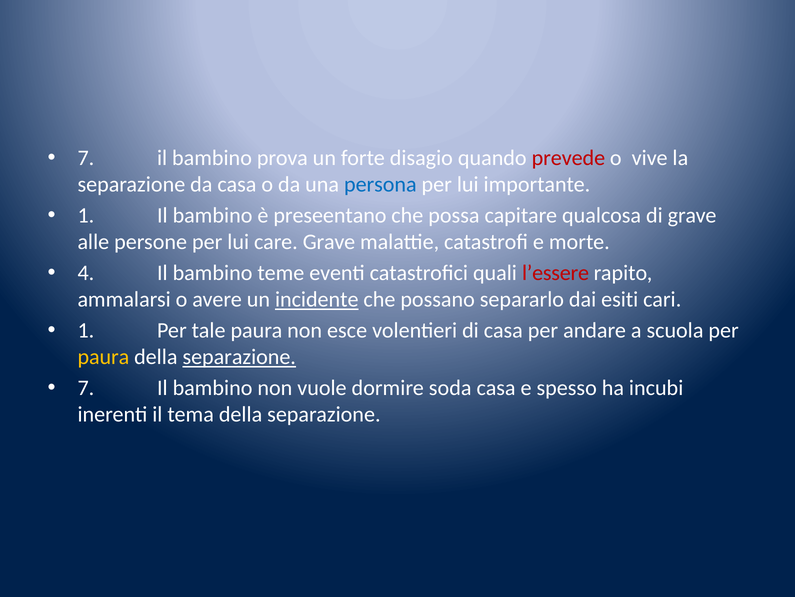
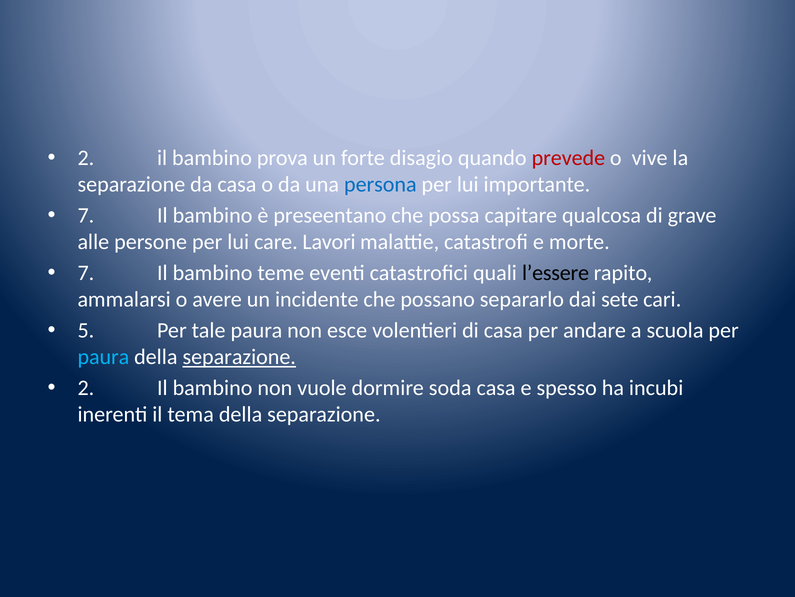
7 at (86, 158): 7 -> 2
1 at (86, 215): 1 -> 7
care Grave: Grave -> Lavori
4 at (86, 273): 4 -> 7
l’essere colour: red -> black
incidente underline: present -> none
esiti: esiti -> sete
1 at (86, 330): 1 -> 5
paura at (103, 357) colour: yellow -> light blue
7 at (86, 388): 7 -> 2
